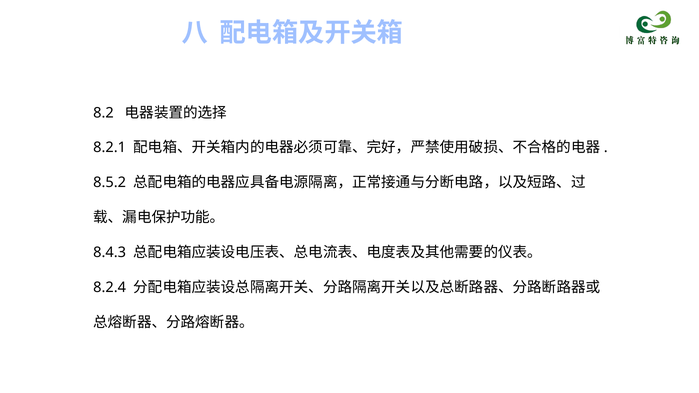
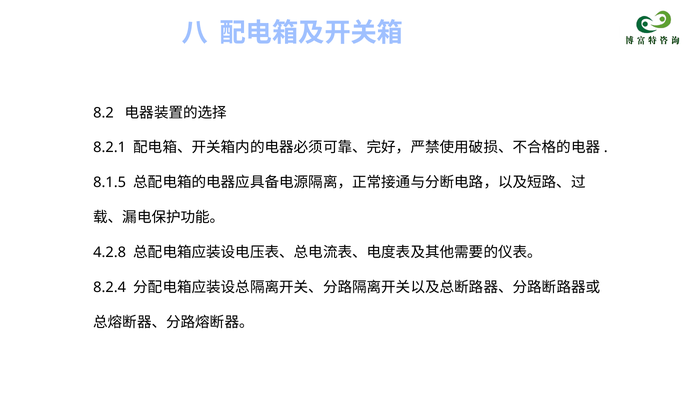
8.5.2: 8.5.2 -> 8.1.5
8.4.3: 8.4.3 -> 4.2.8
